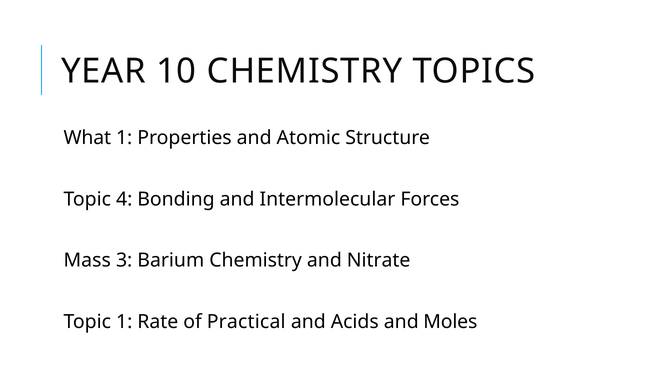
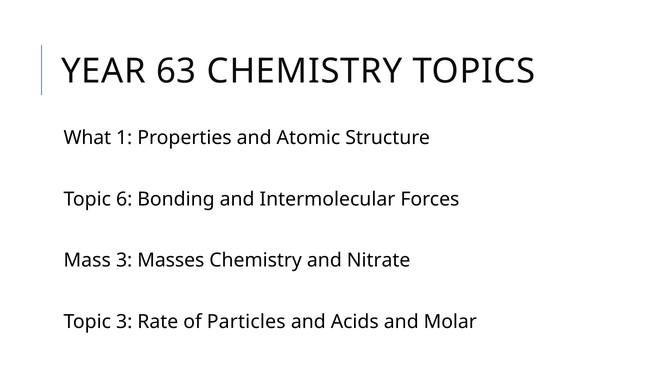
10: 10 -> 63
4: 4 -> 6
Barium: Barium -> Masses
Topic 1: 1 -> 3
Practical: Practical -> Particles
Moles: Moles -> Molar
